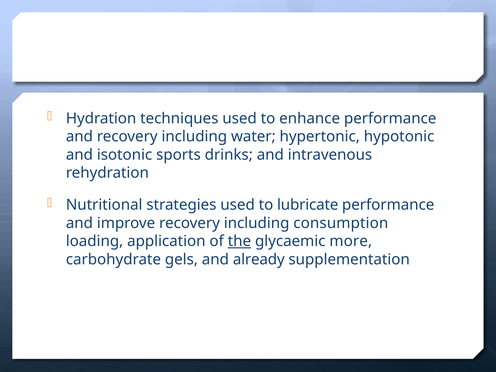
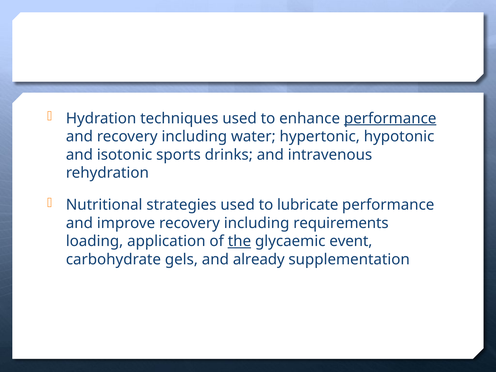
performance at (390, 118) underline: none -> present
consumption: consumption -> requirements
more: more -> event
